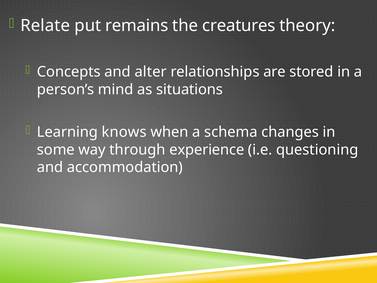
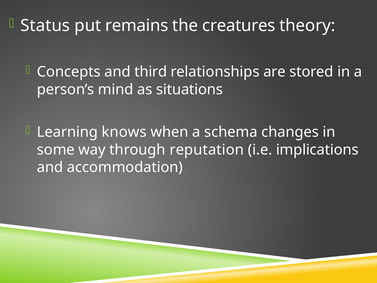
Relate: Relate -> Status
alter: alter -> third
experience: experience -> reputation
questioning: questioning -> implications
